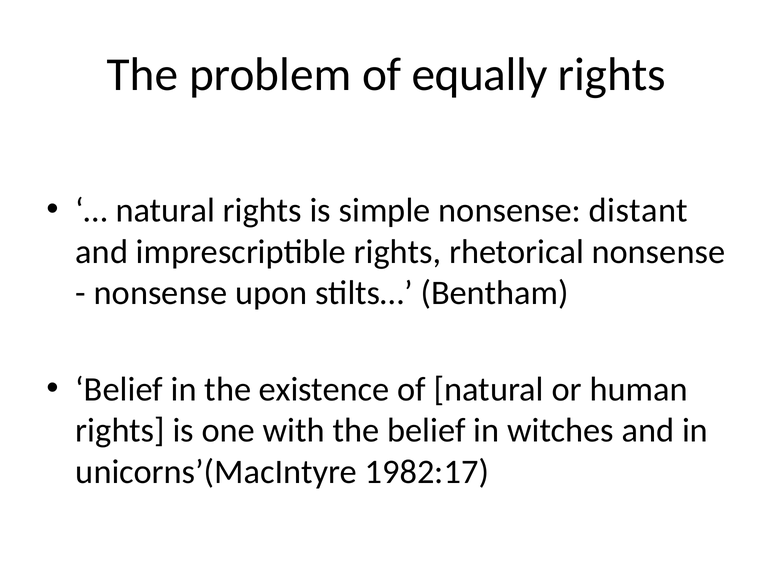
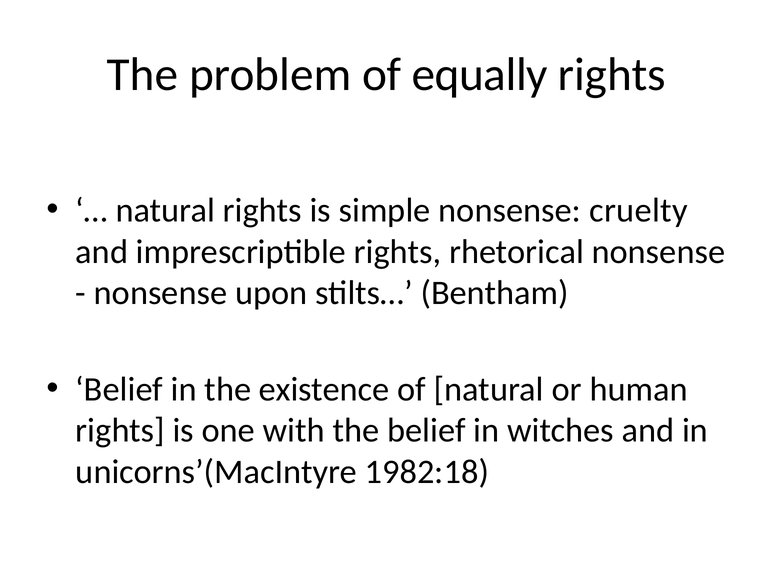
distant: distant -> cruelty
1982:17: 1982:17 -> 1982:18
